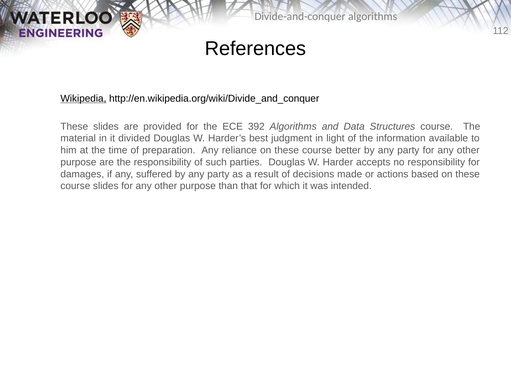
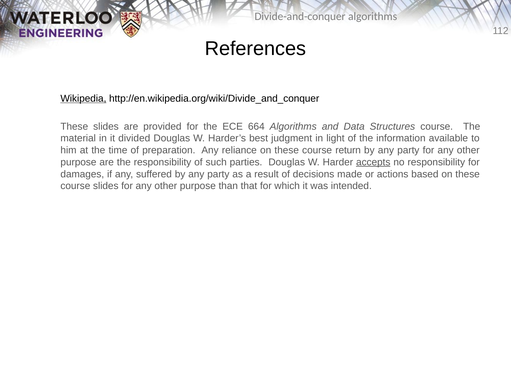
392: 392 -> 664
better: better -> return
accepts underline: none -> present
